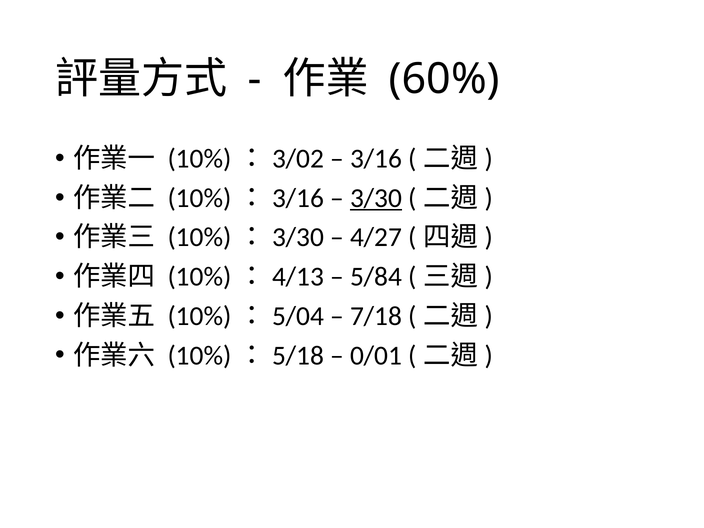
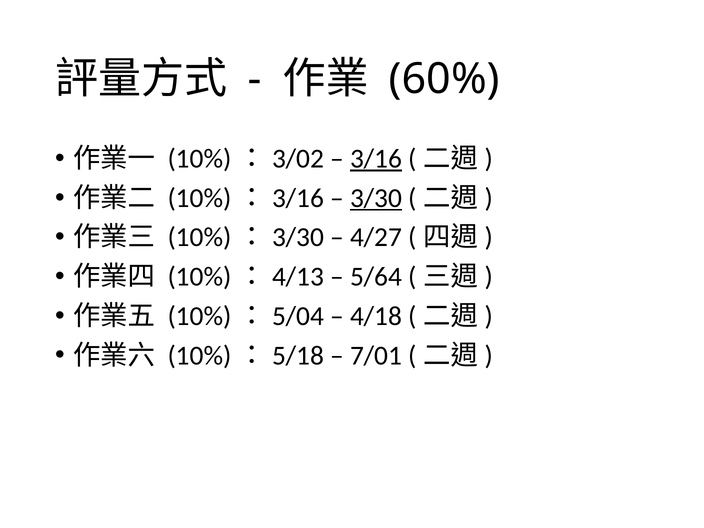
3/16 underline: none -> present
5/84: 5/84 -> 5/64
7/18: 7/18 -> 4/18
0/01: 0/01 -> 7/01
